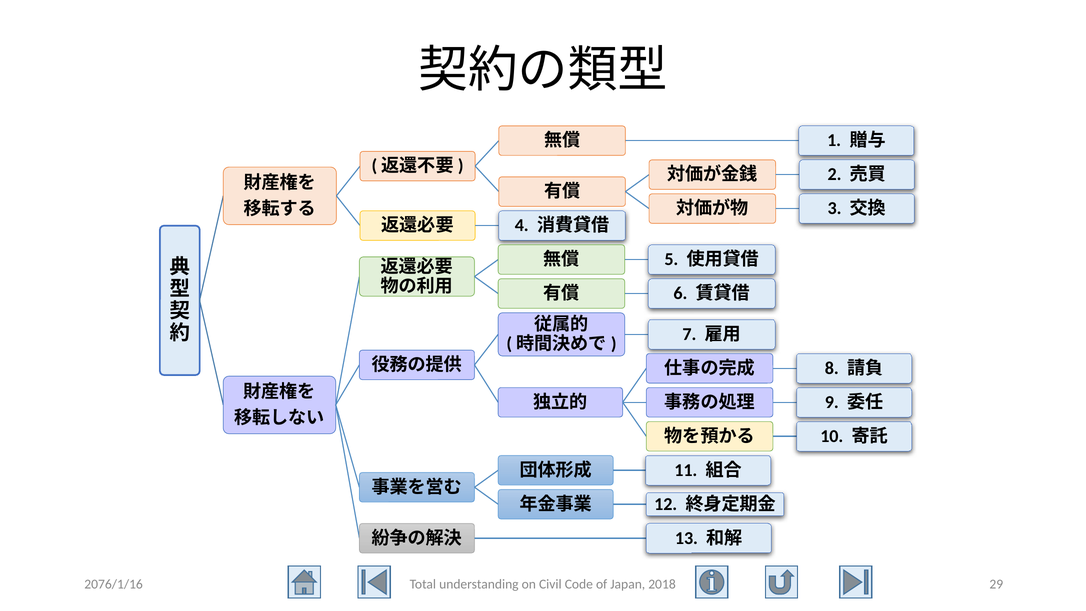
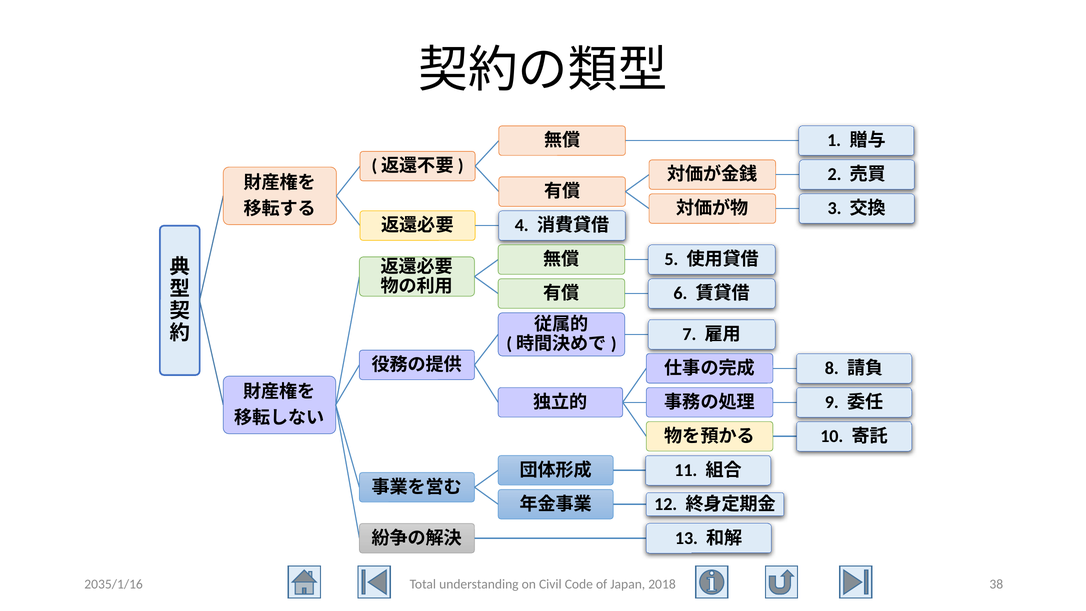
2076/1/16: 2076/1/16 -> 2035/1/16
29: 29 -> 38
